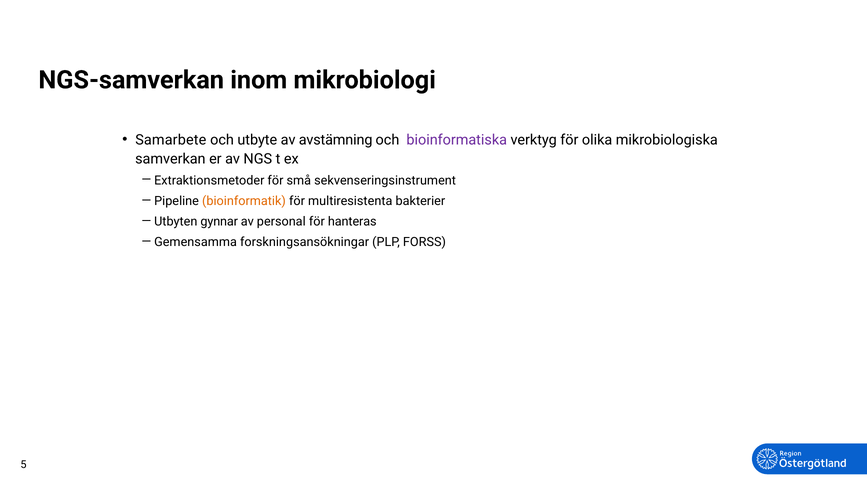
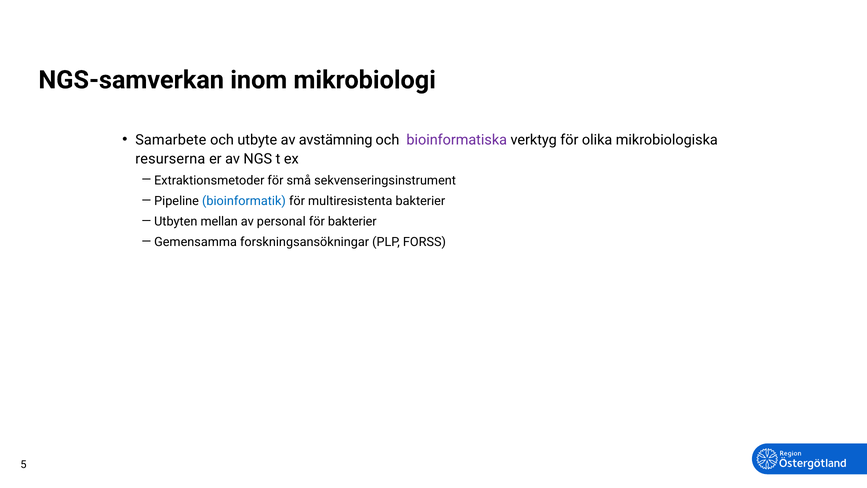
samverkan: samverkan -> resurserna
bioinformatik colour: orange -> blue
gynnar: gynnar -> mellan
för hanteras: hanteras -> bakterier
